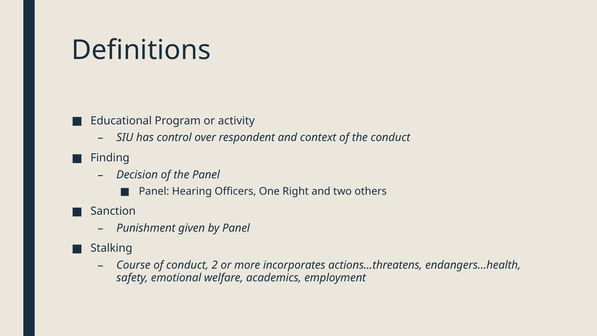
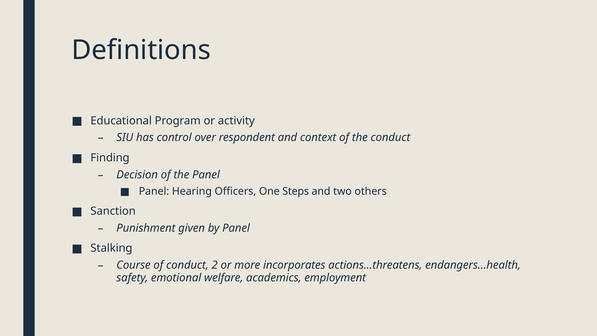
Right: Right -> Steps
